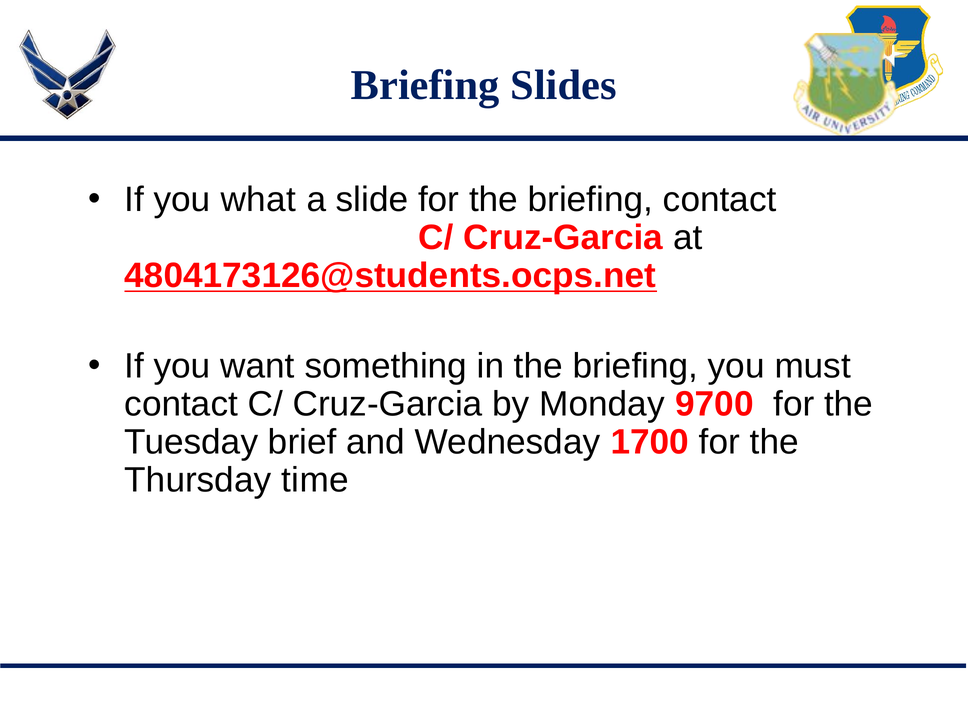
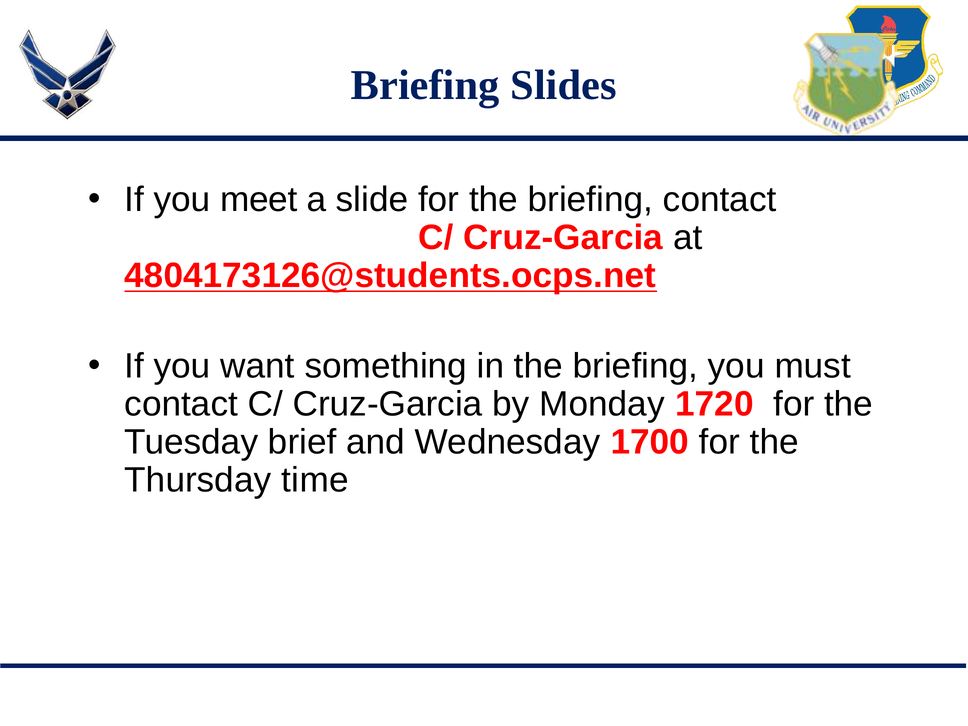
what: what -> meet
9700: 9700 -> 1720
